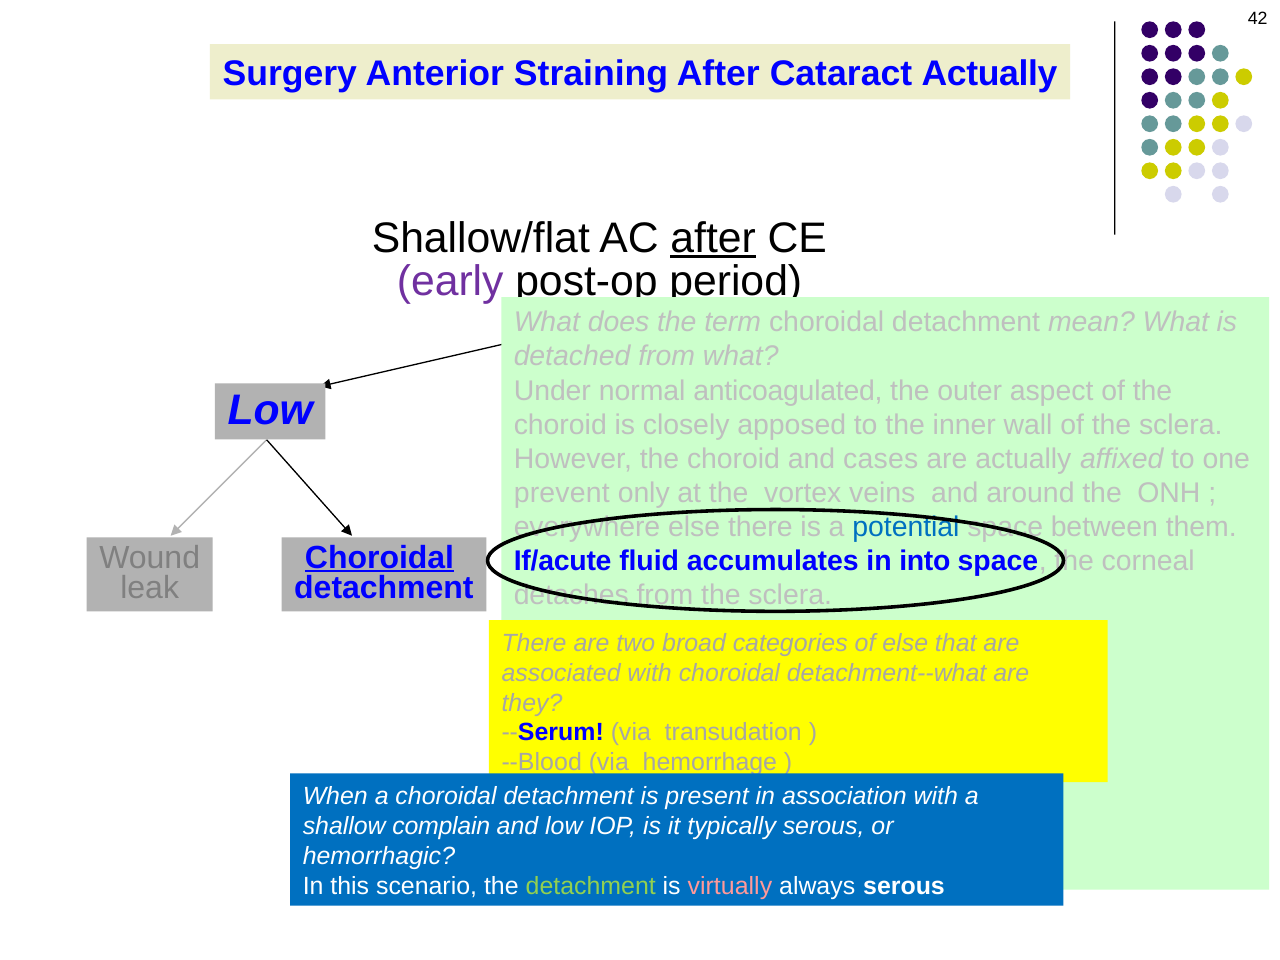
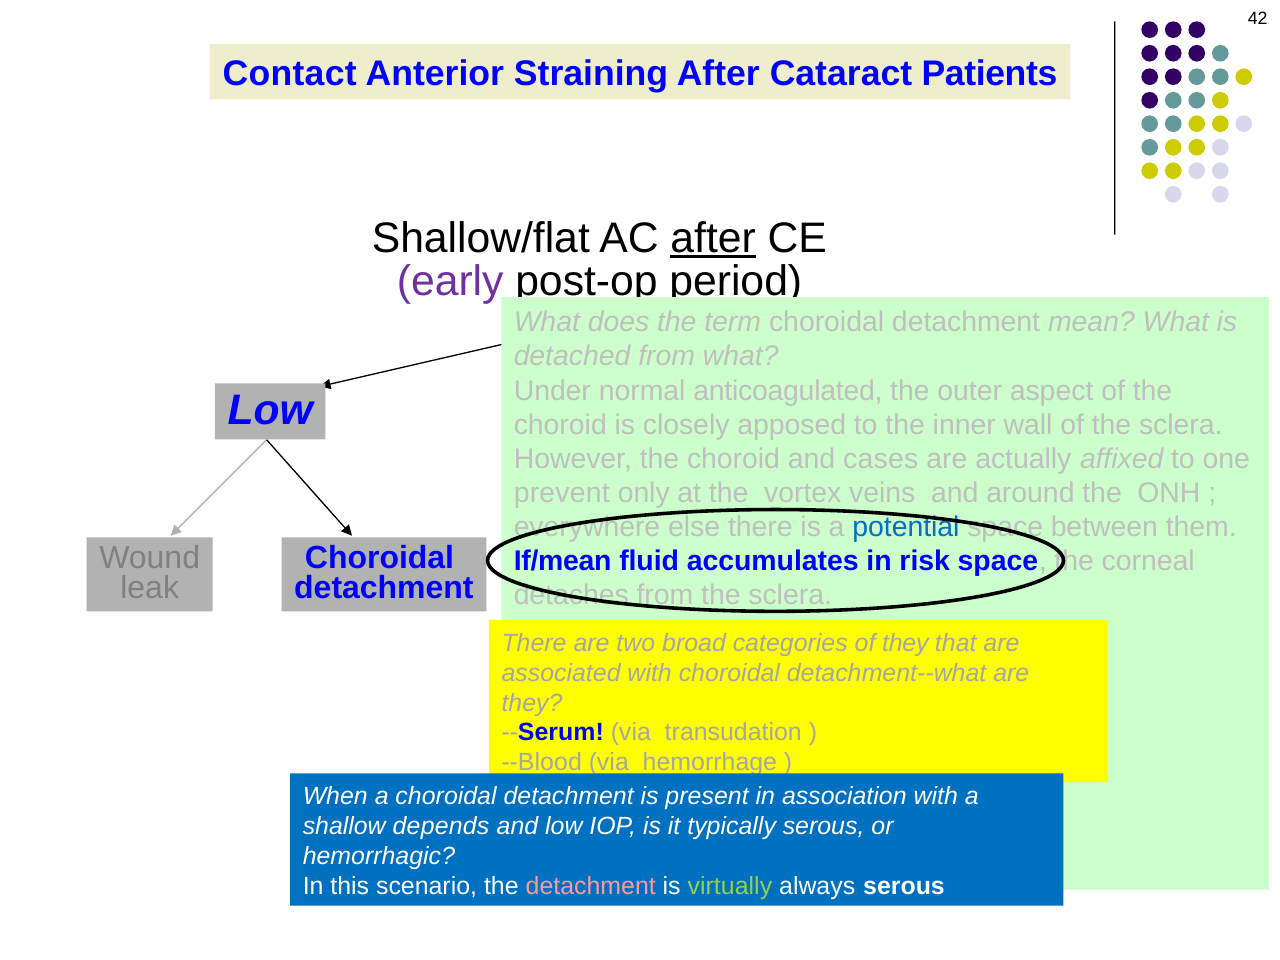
Surgery: Surgery -> Contact
Cataract Actually: Actually -> Patients
Choroidal at (379, 558) underline: present -> none
If/acute: If/acute -> If/mean
into: into -> risk
of else: else -> they
complain: complain -> depends
detachment at (591, 886) colour: light green -> pink
virtually colour: pink -> light green
